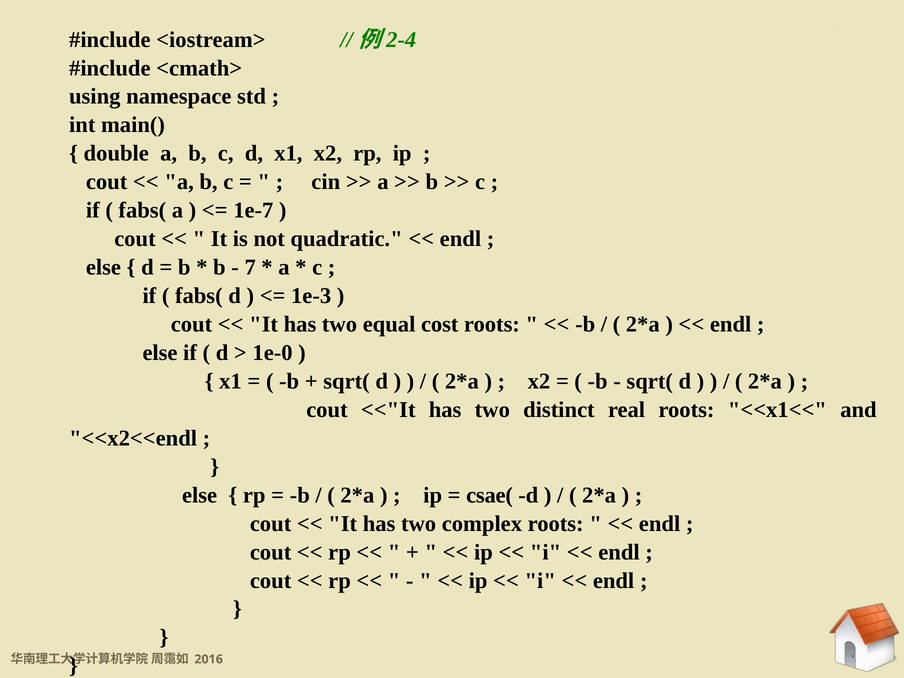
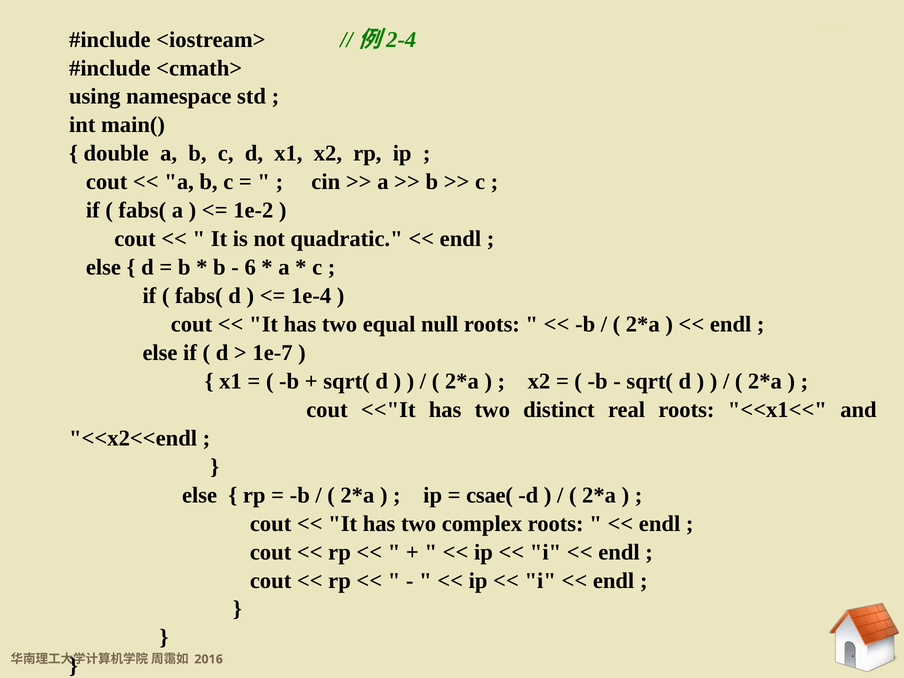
1e-7: 1e-7 -> 1e-2
7: 7 -> 6
1e-3: 1e-3 -> 1e-4
cost: cost -> null
1e-0: 1e-0 -> 1e-7
